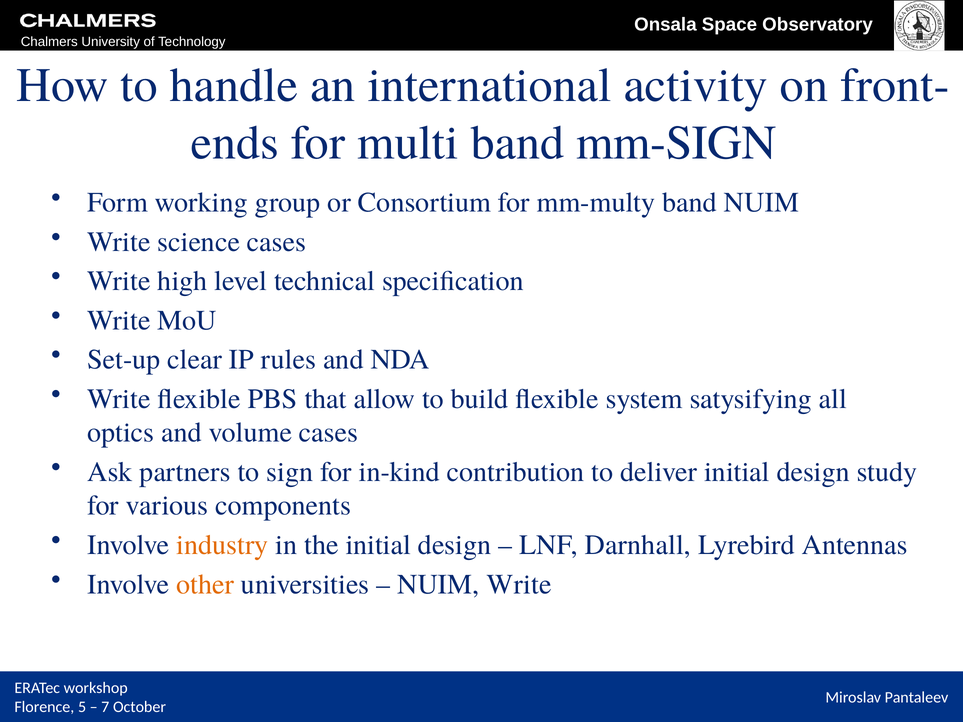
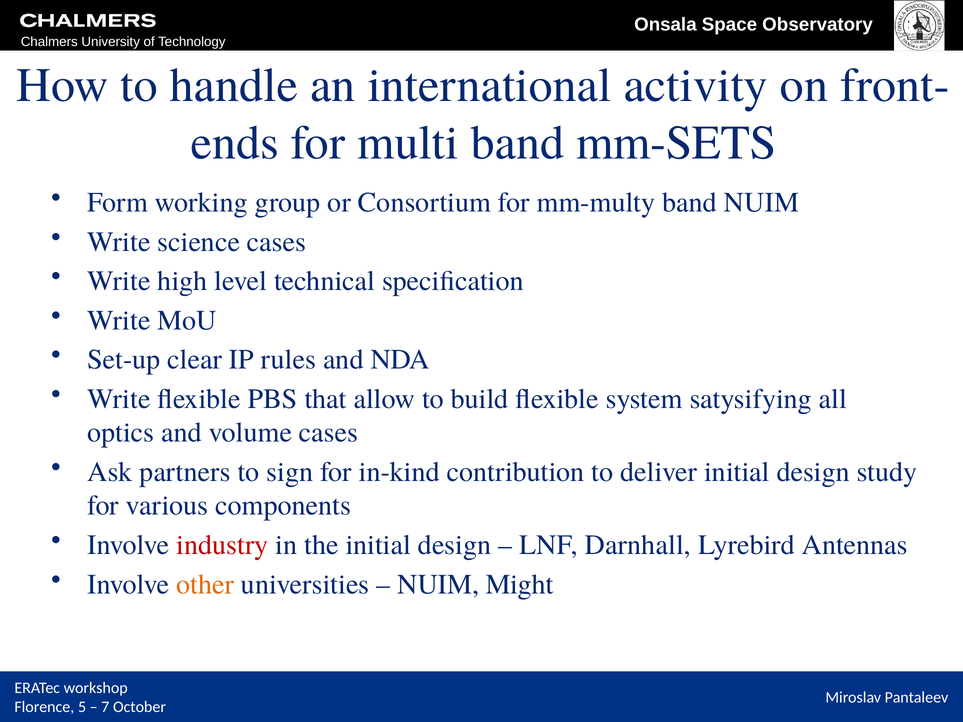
mm-SIGN: mm-SIGN -> mm-SETS
industry colour: orange -> red
NUIM Write: Write -> Might
